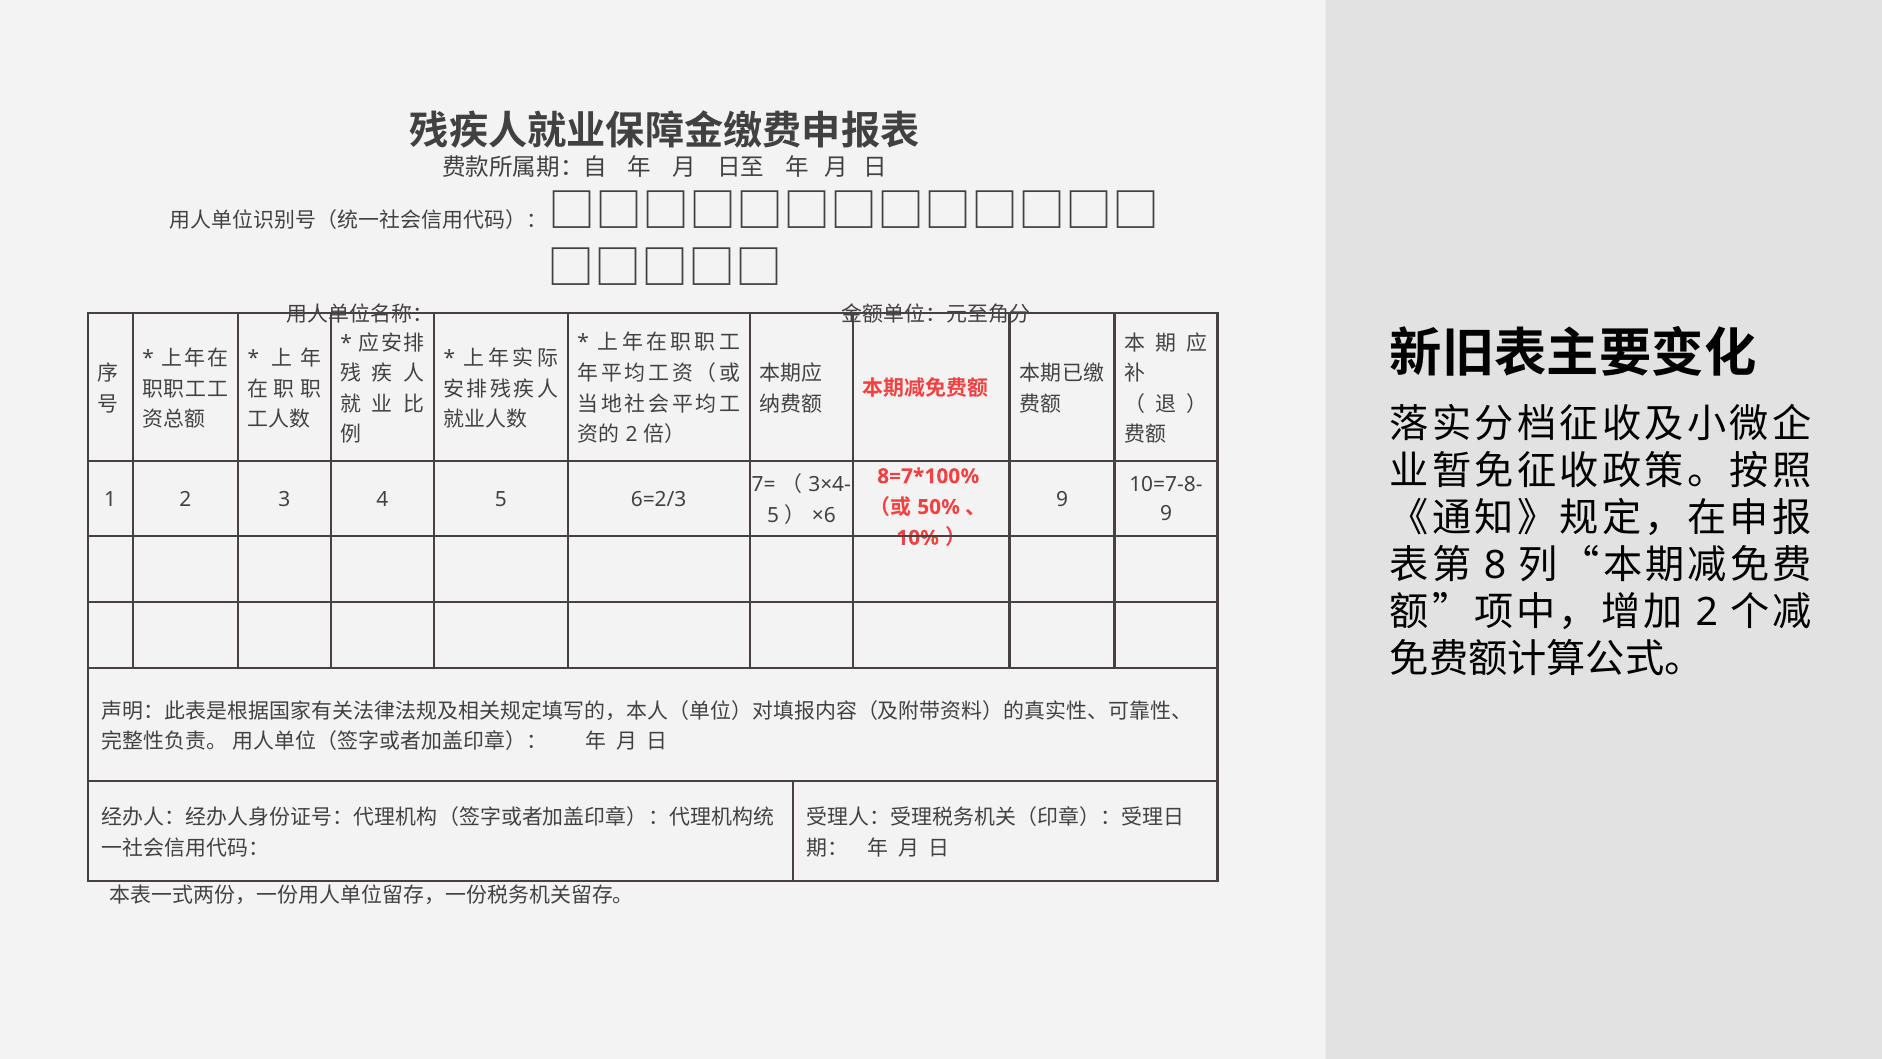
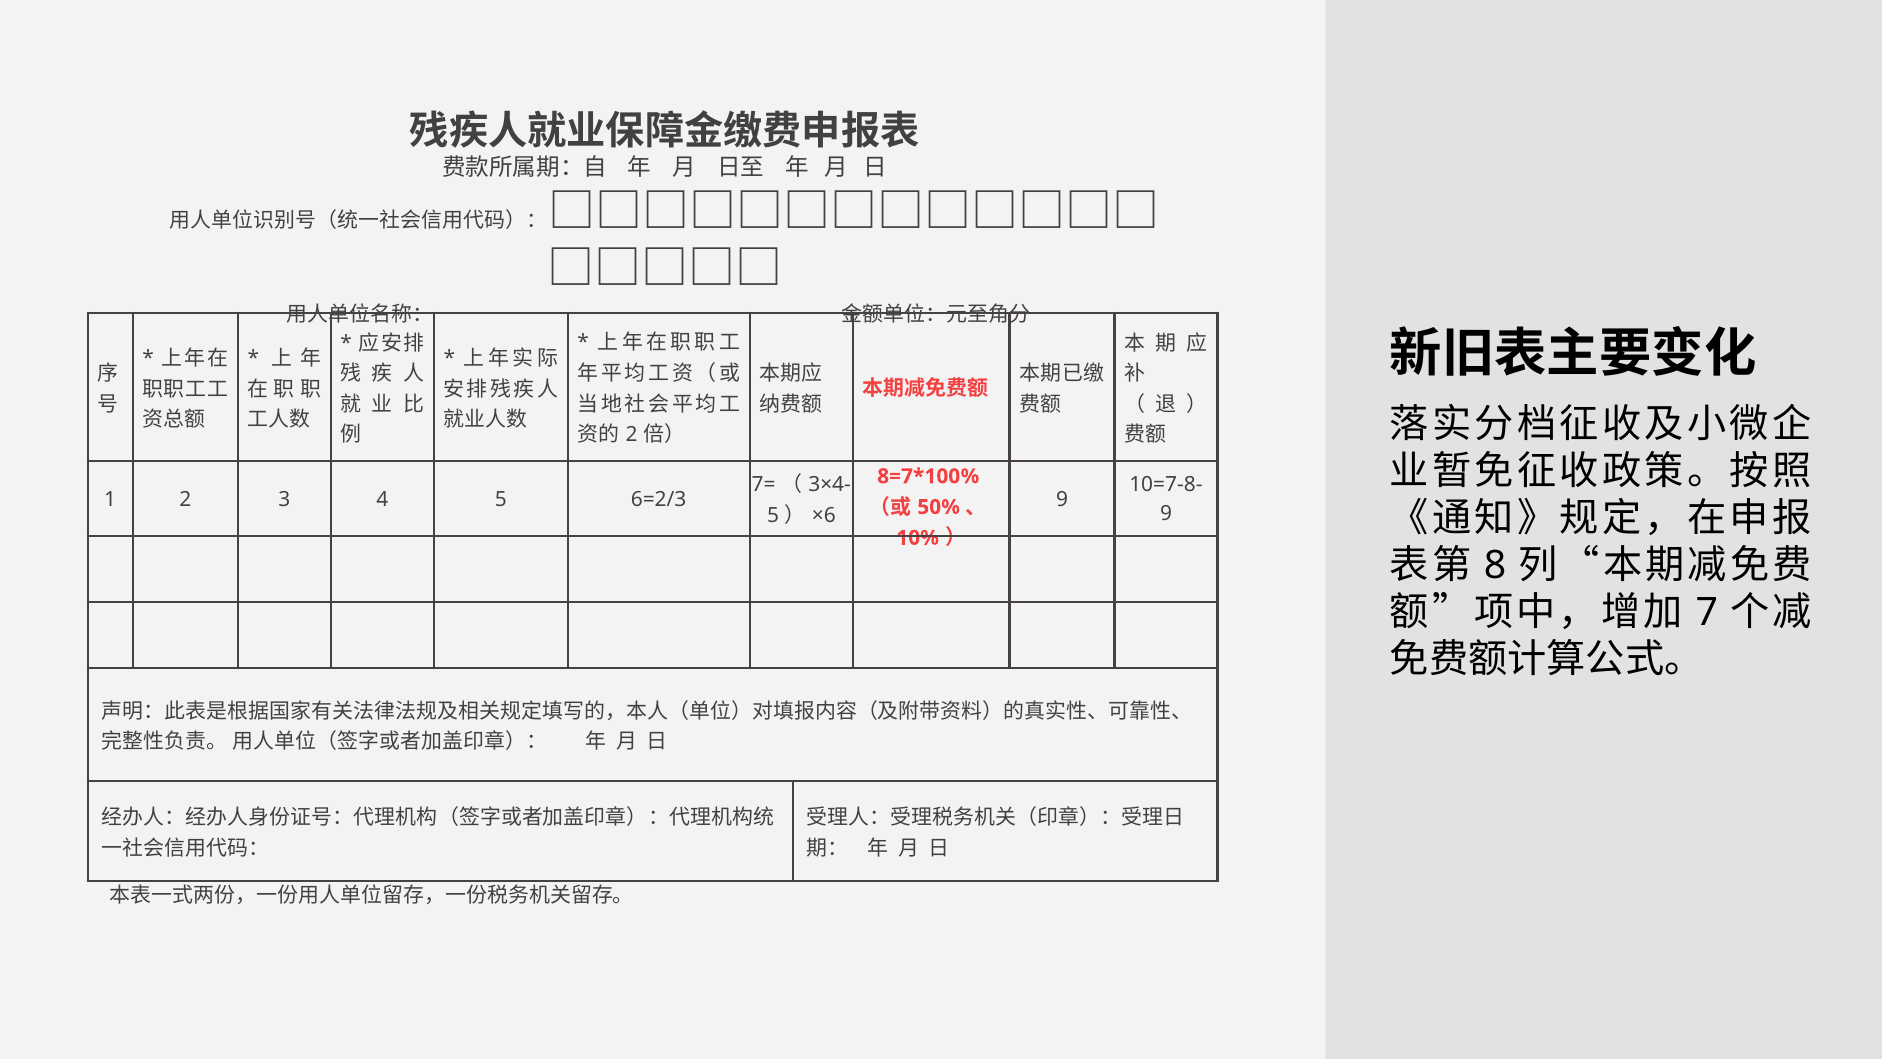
2 at (1707, 612): 2 -> 7
